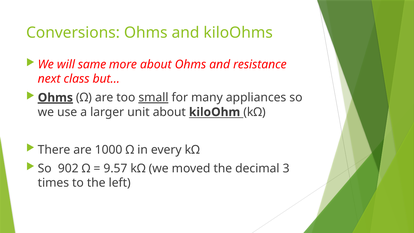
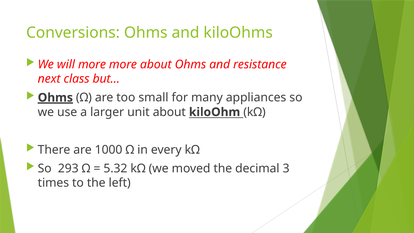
will same: same -> more
small underline: present -> none
902: 902 -> 293
9.57: 9.57 -> 5.32
